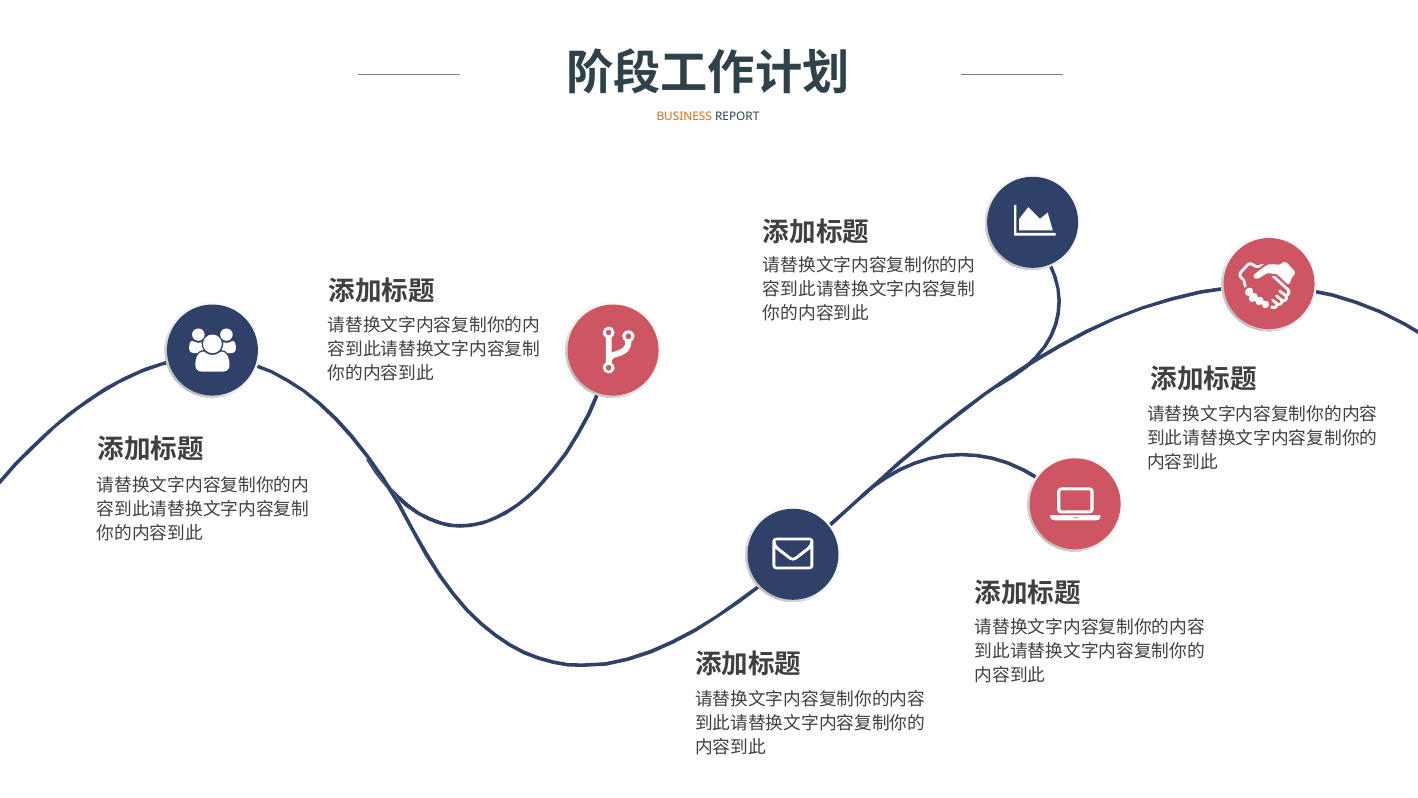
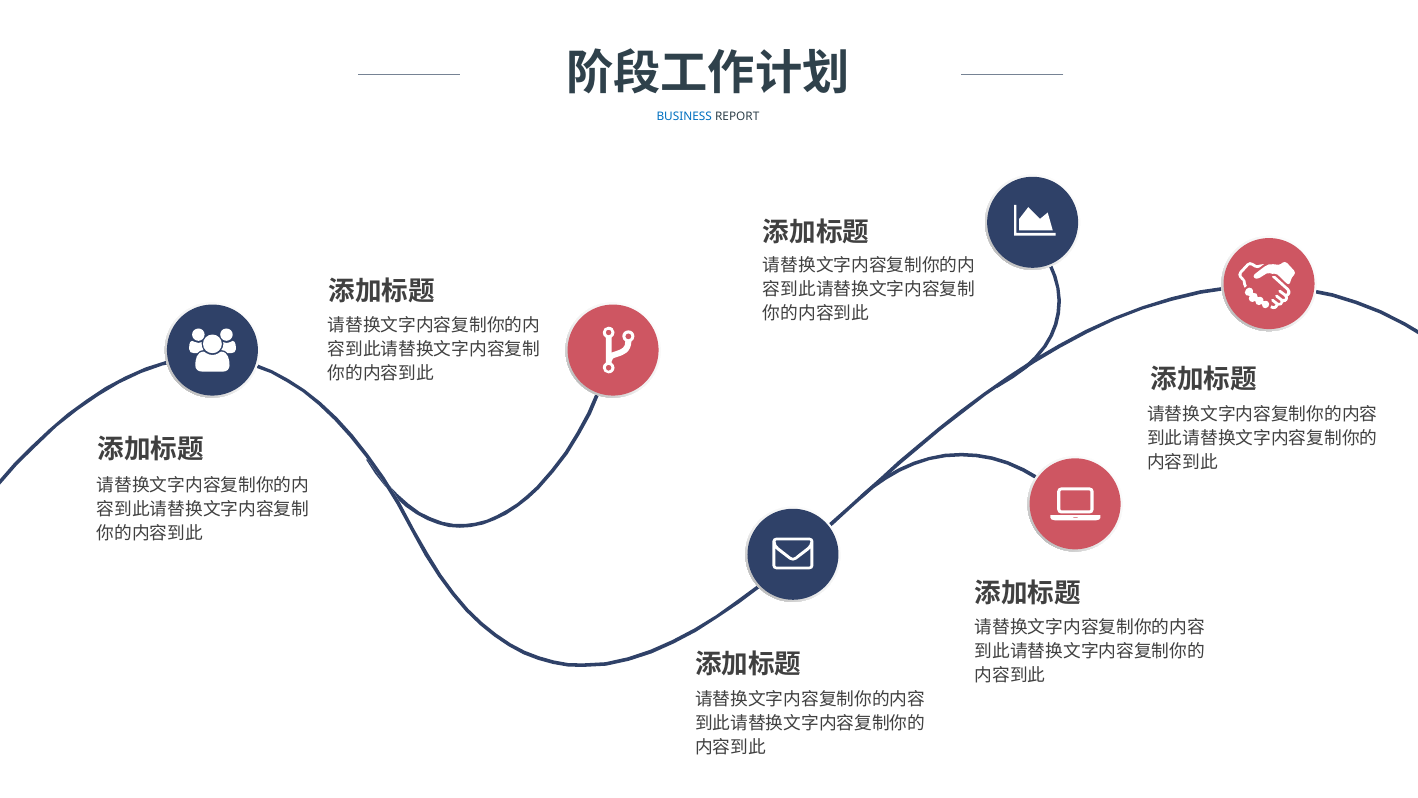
BUSINESS colour: orange -> blue
